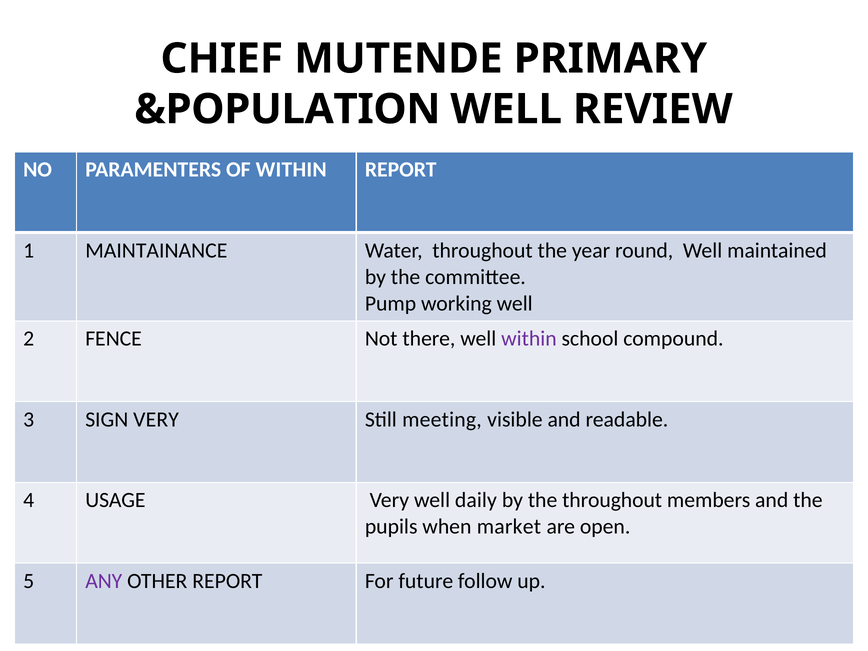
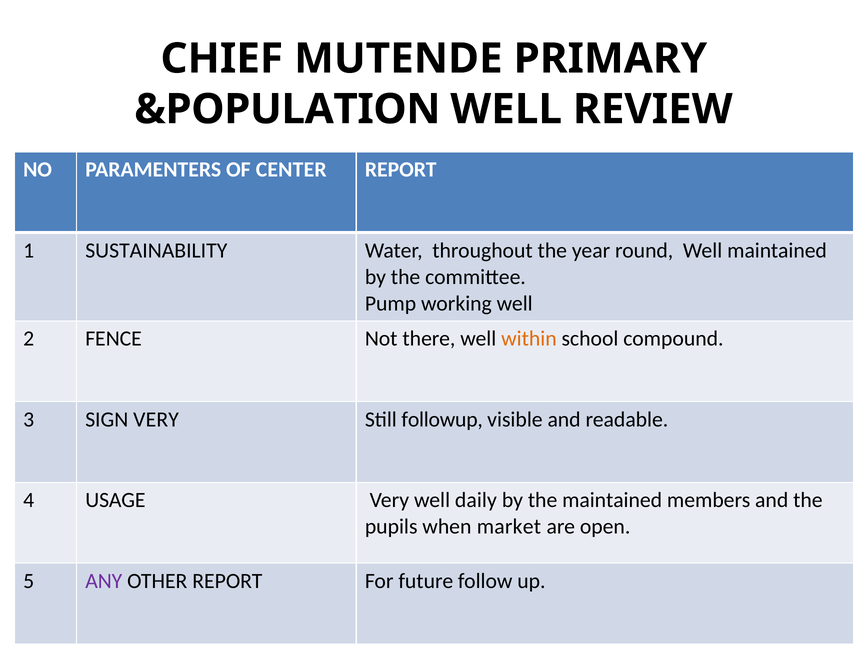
OF WITHIN: WITHIN -> CENTER
MAINTAINANCE: MAINTAINANCE -> SUSTAINABILITY
within at (529, 339) colour: purple -> orange
meeting: meeting -> followup
the throughout: throughout -> maintained
